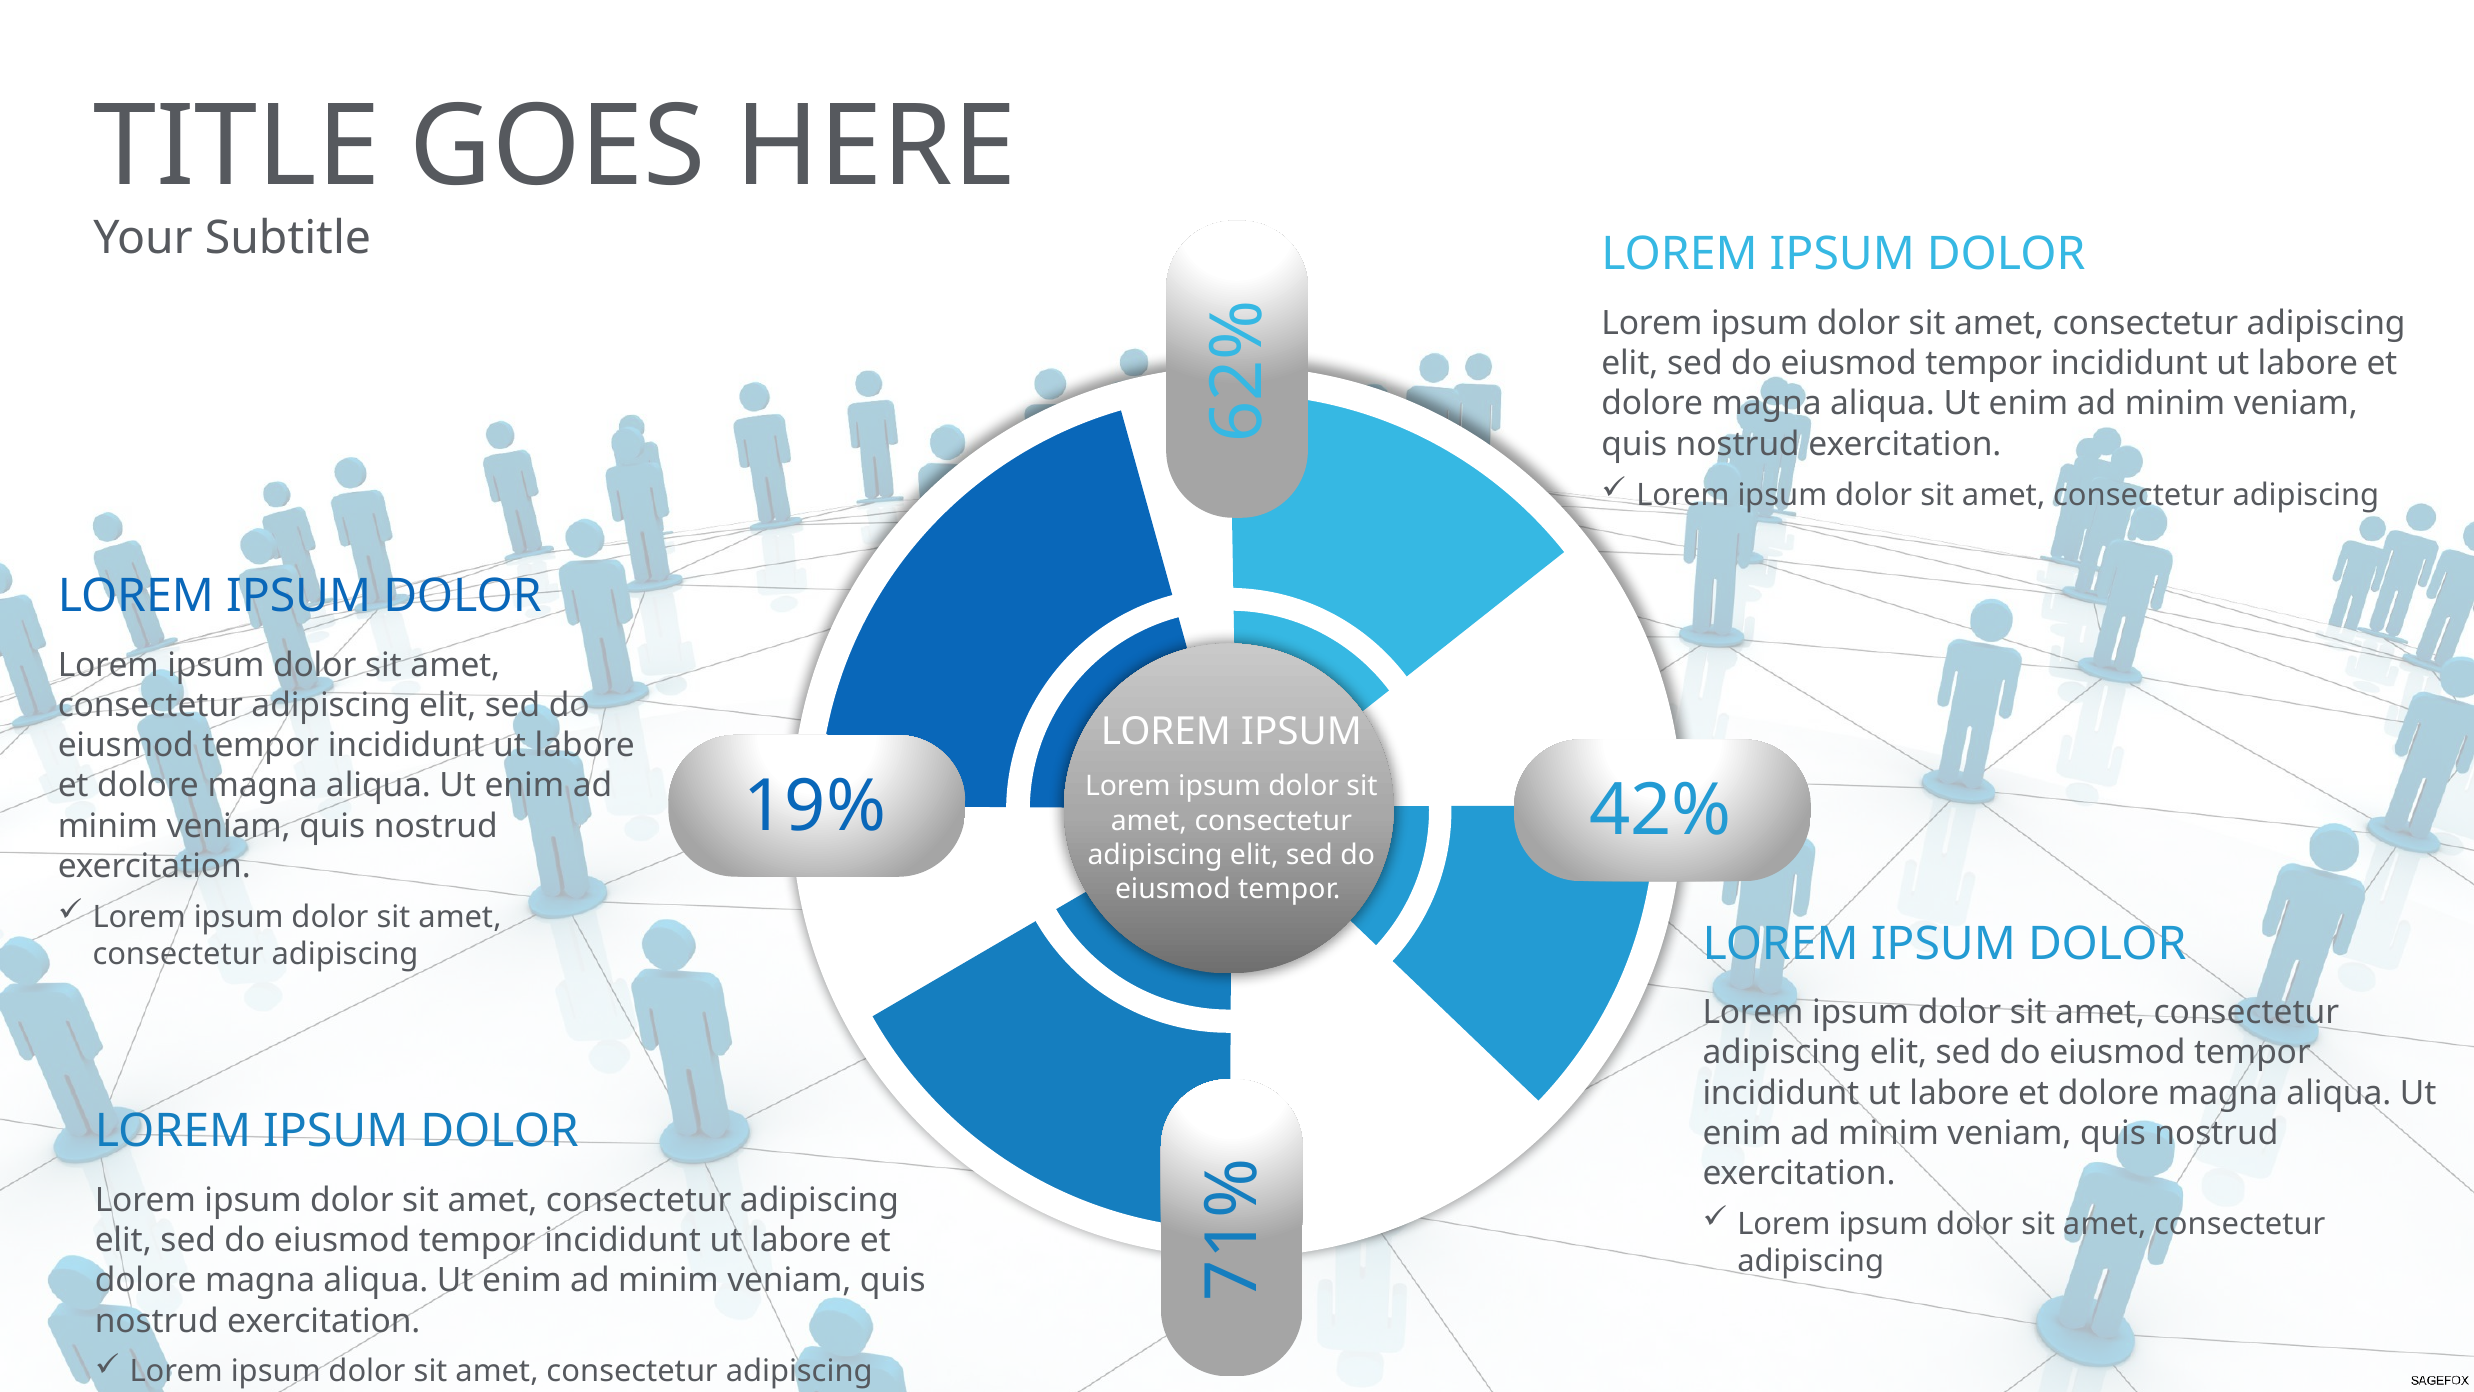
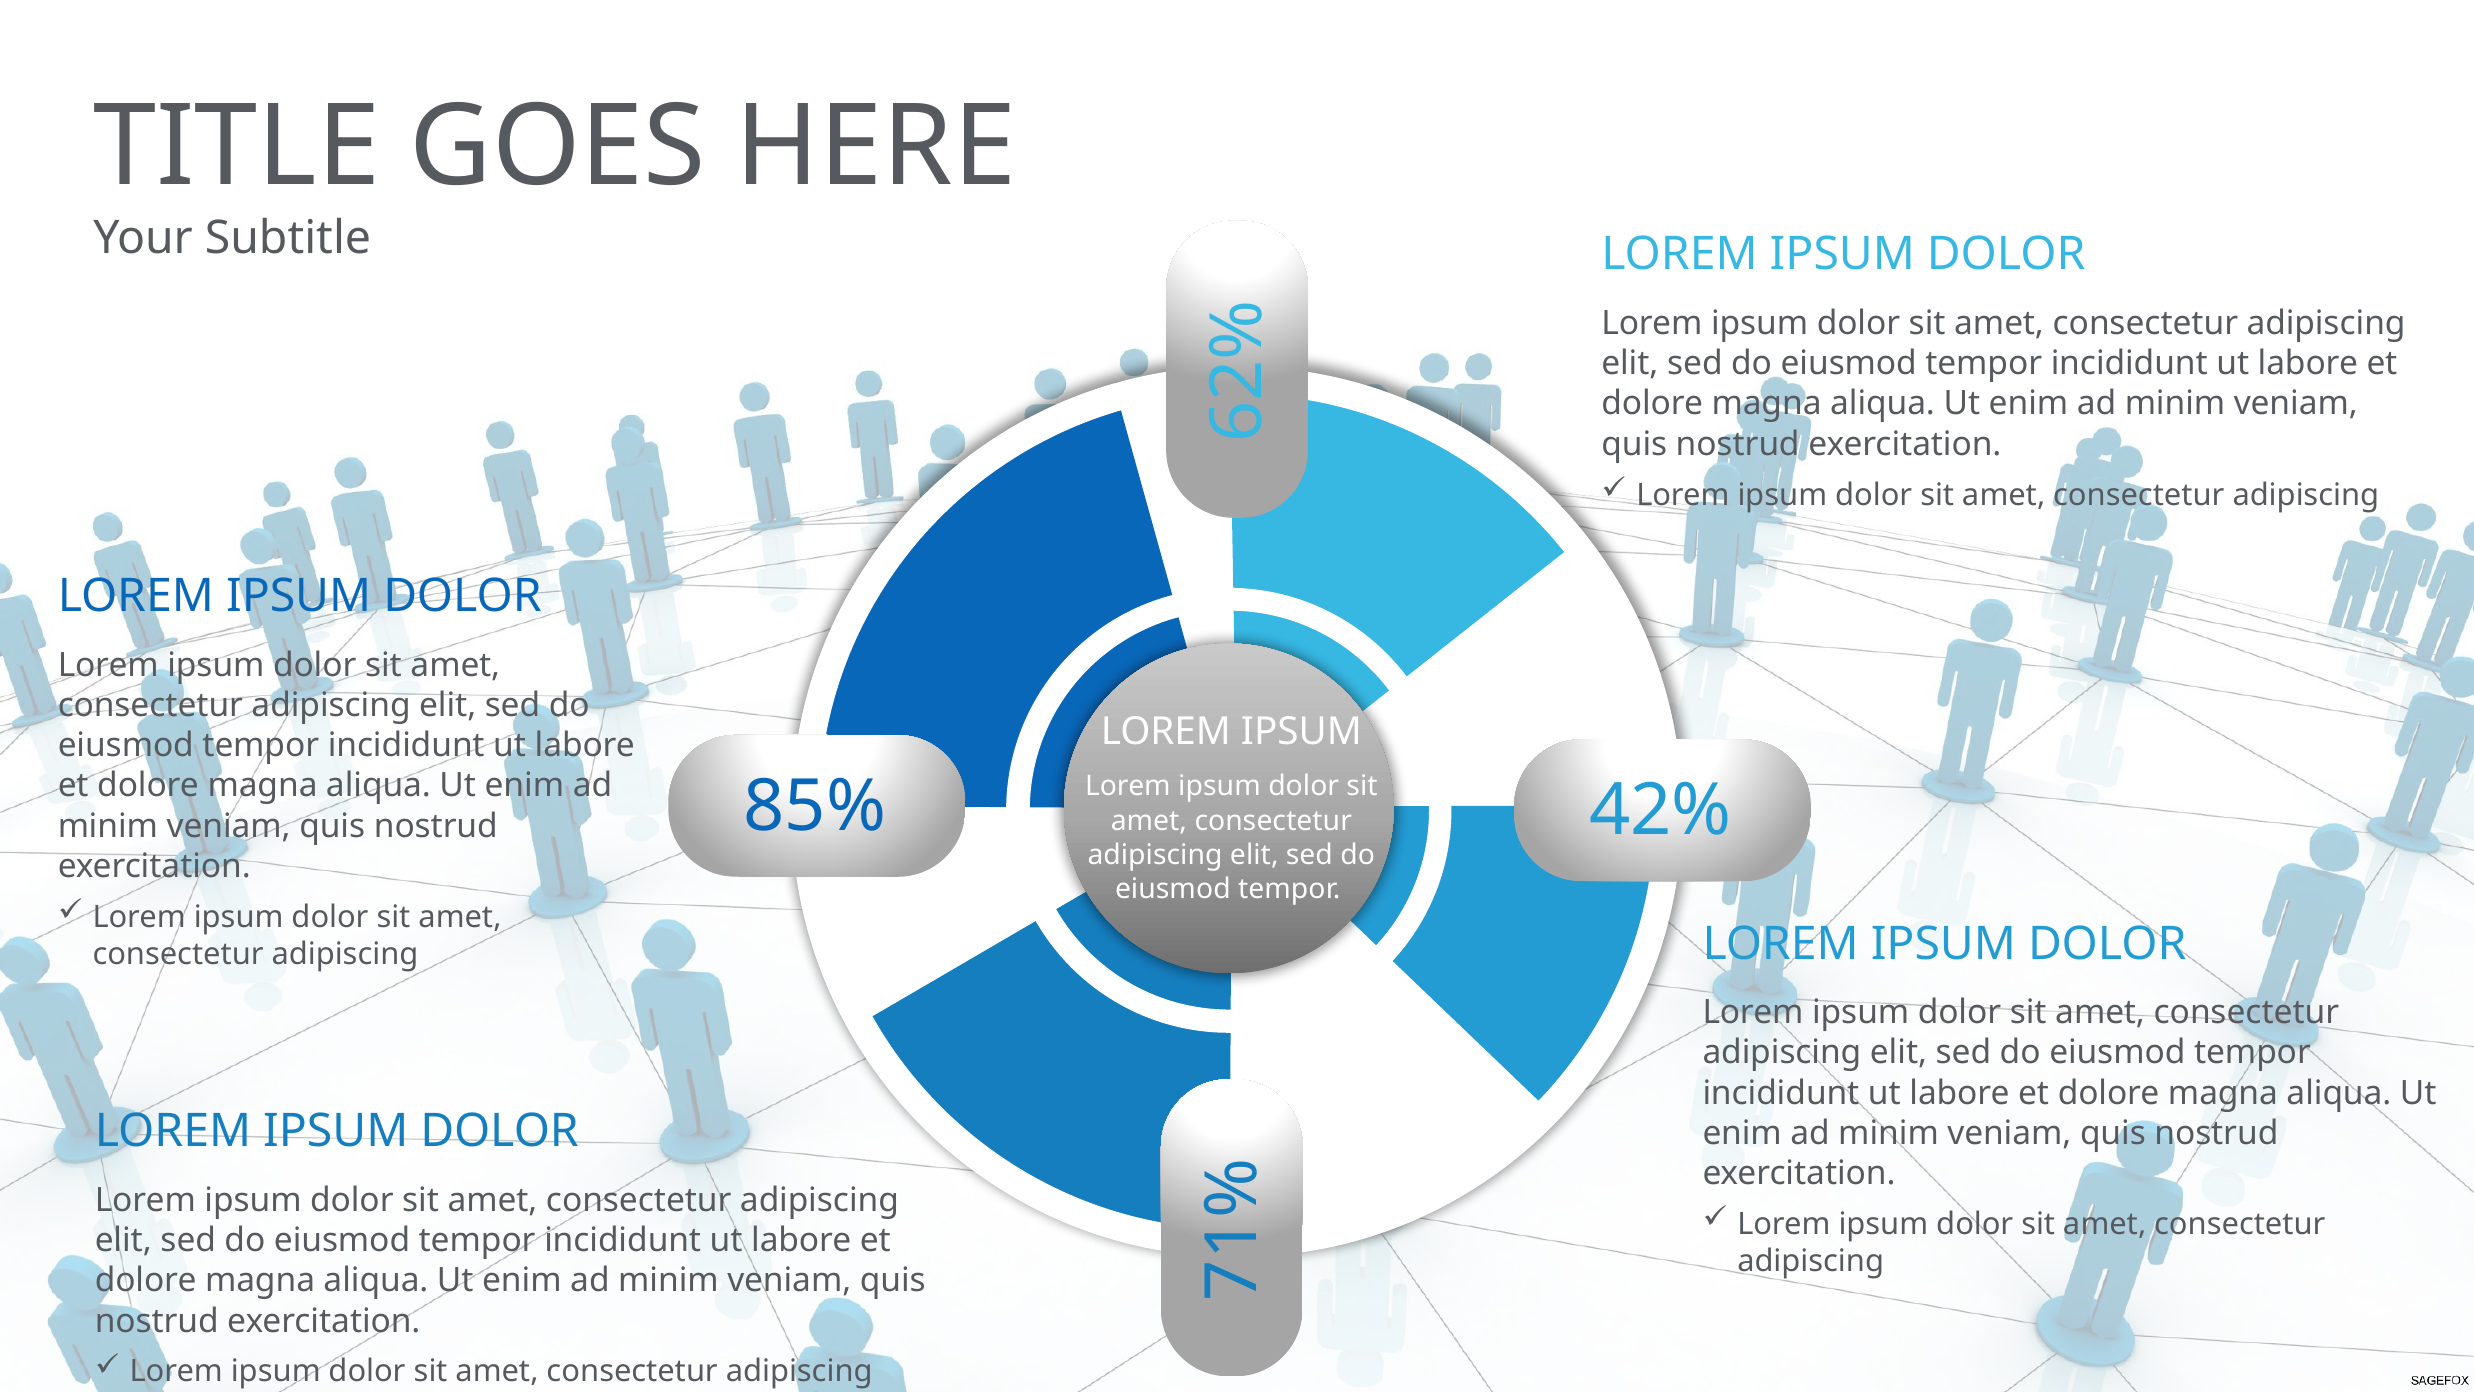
19%: 19% -> 85%
